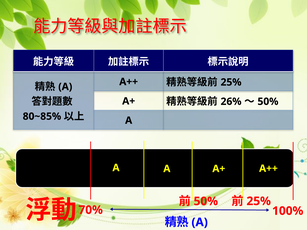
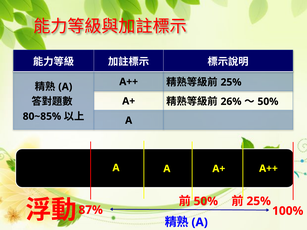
70%: 70% -> 87%
